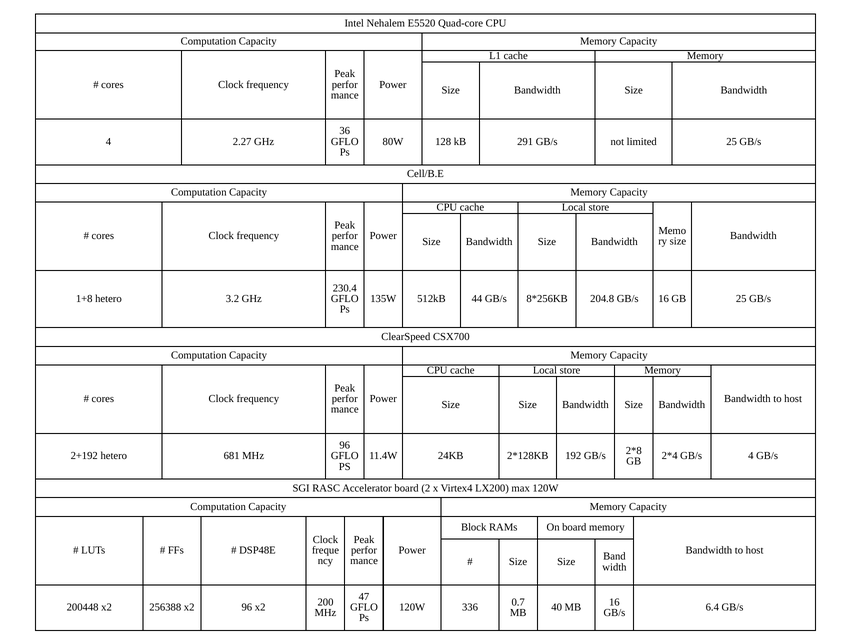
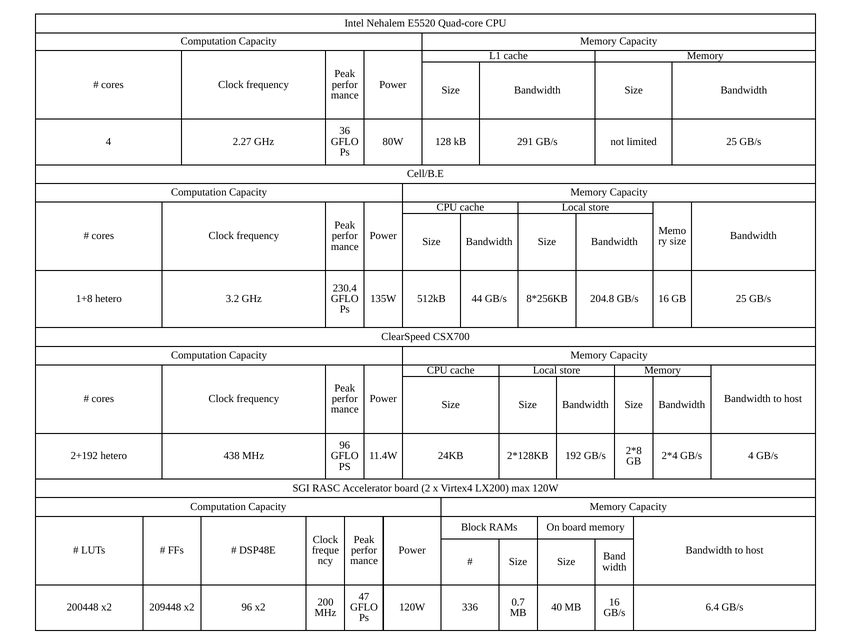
681: 681 -> 438
256388: 256388 -> 209448
